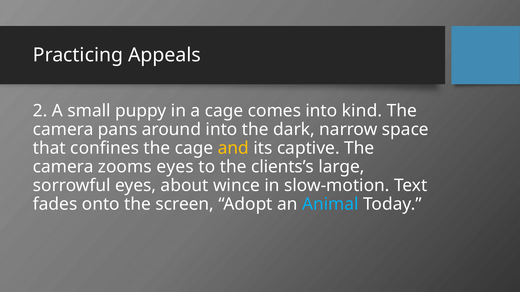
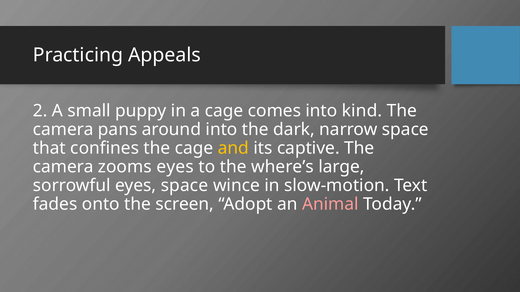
clients’s: clients’s -> where’s
eyes about: about -> space
Animal colour: light blue -> pink
